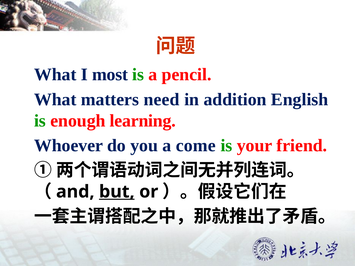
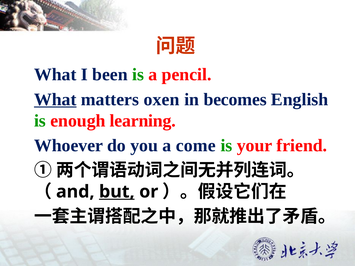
most: most -> been
What at (55, 100) underline: none -> present
need: need -> oxen
addition: addition -> becomes
